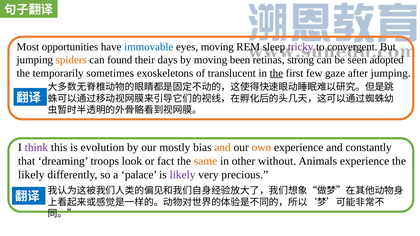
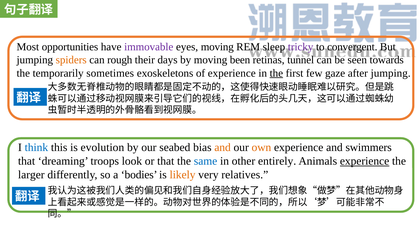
immovable colour: blue -> purple
found: found -> rough
strong: strong -> tunnel
adopted: adopted -> towards
of translucent: translucent -> experience
think colour: purple -> blue
mostly: mostly -> seabed
constantly: constantly -> swimmers
or fact: fact -> that
same colour: orange -> blue
without: without -> entirely
experience at (365, 161) underline: none -> present
likely at (31, 175): likely -> larger
palace: palace -> bodies
likely at (183, 175) colour: purple -> orange
precious: precious -> relatives
